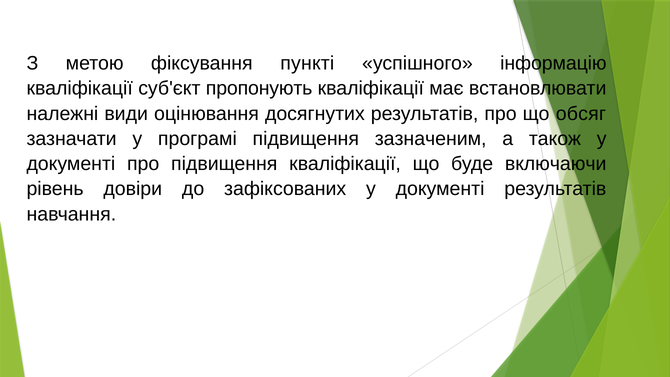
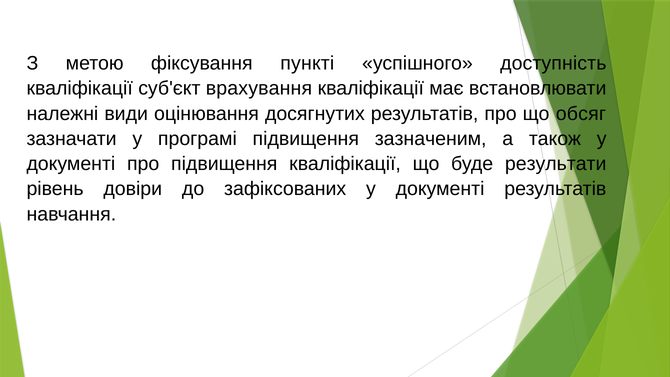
інформацію: інформацію -> доступність
пропонують: пропонують -> врахування
включаючи: включаючи -> результати
